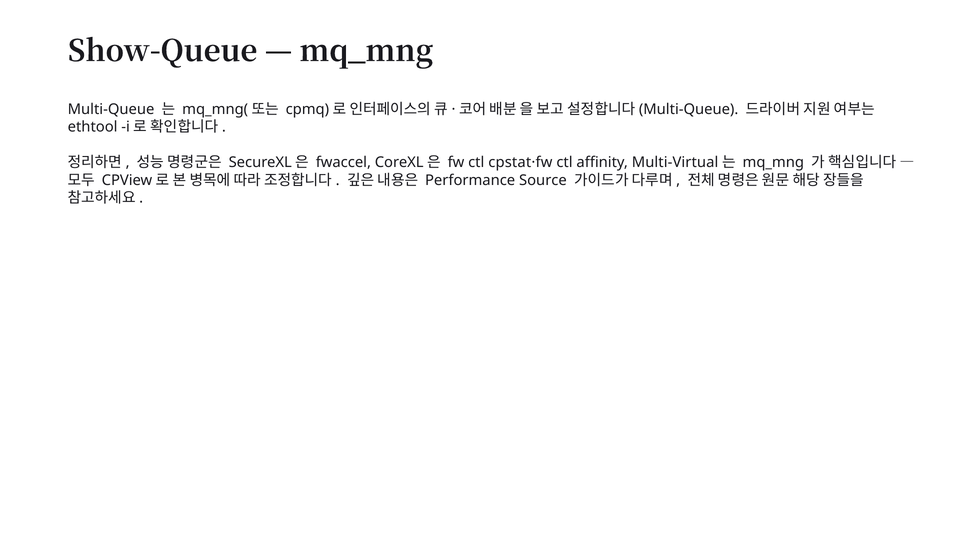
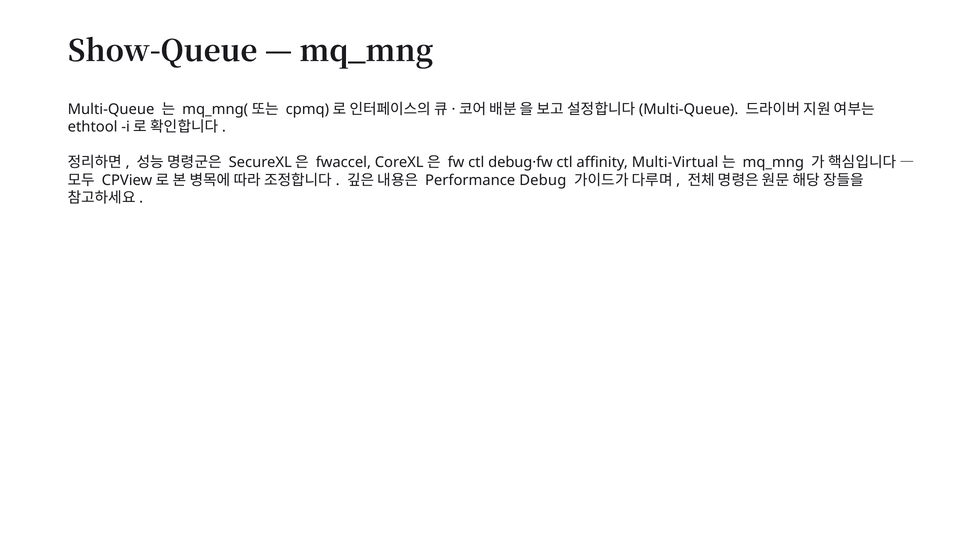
cpstat·fw: cpstat·fw -> debug·fw
Source: Source -> Debug
